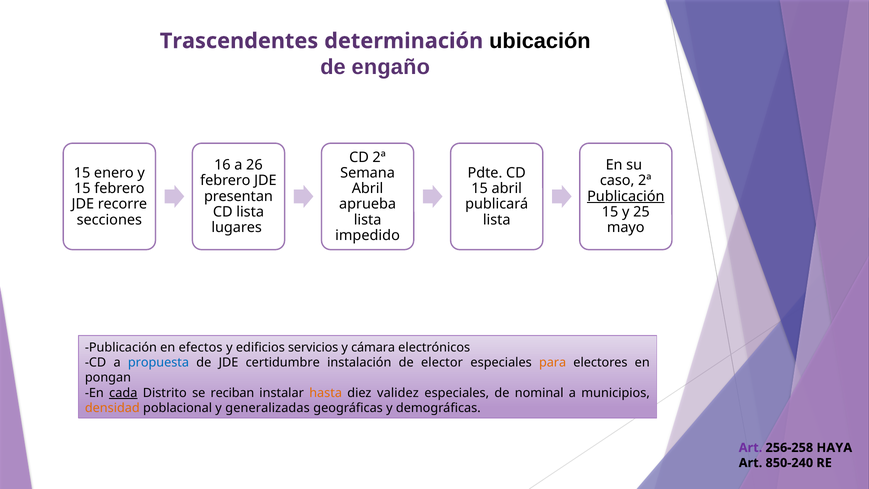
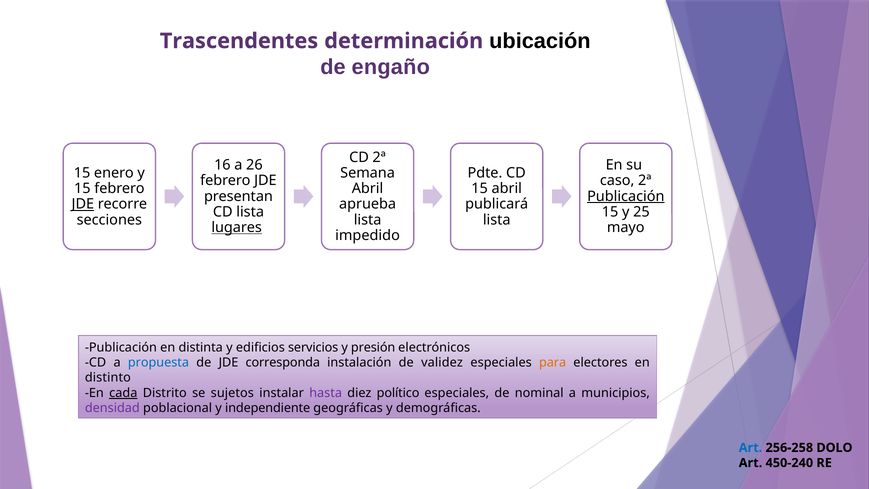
JDE at (83, 204) underline: none -> present
lugares underline: none -> present
efectos: efectos -> distinta
cámara: cámara -> presión
certidumbre: certidumbre -> corresponda
elector: elector -> validez
pongan: pongan -> distinto
reciban: reciban -> sujetos
hasta colour: orange -> purple
validez: validez -> político
densidad colour: orange -> purple
generalizadas: generalizadas -> independiente
Art at (751, 448) colour: purple -> blue
HAYA: HAYA -> DOLO
850-240: 850-240 -> 450-240
